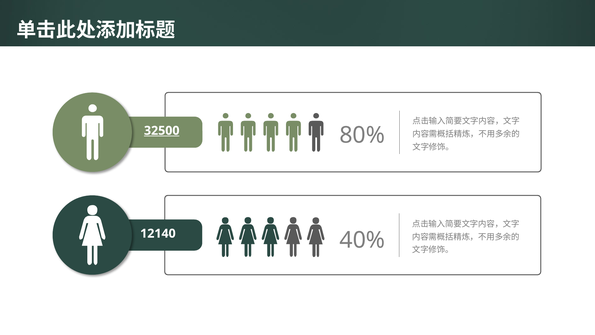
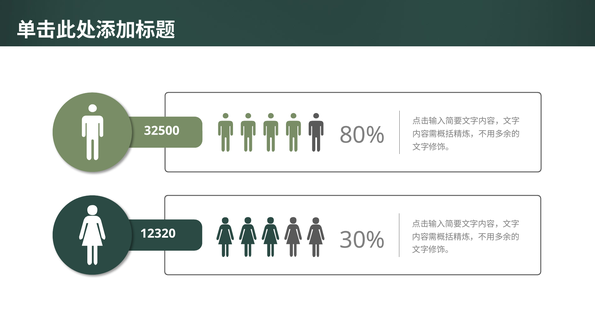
32500 underline: present -> none
12140: 12140 -> 12320
40%: 40% -> 30%
